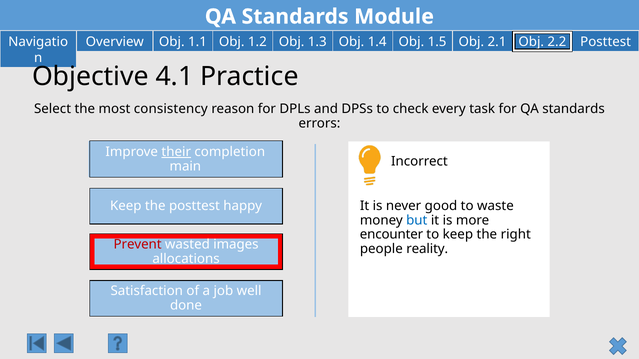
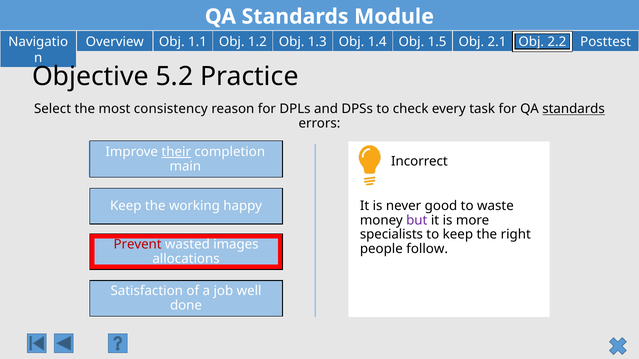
4.1: 4.1 -> 5.2
standards at (574, 109) underline: none -> present
the posttest: posttest -> working
but colour: blue -> purple
encounter: encounter -> specialists
reality: reality -> follow
